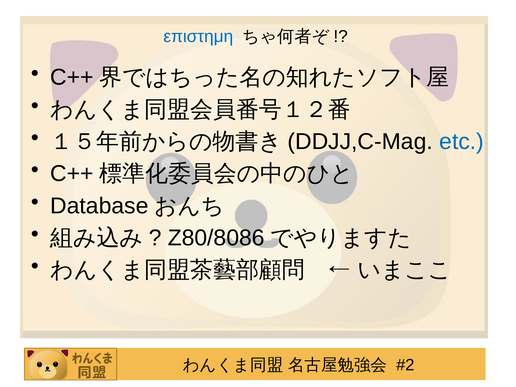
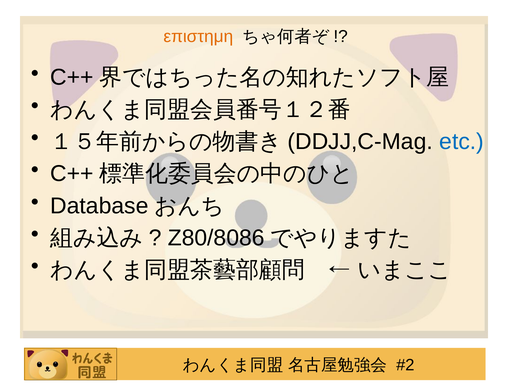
επιστημη colour: blue -> orange
